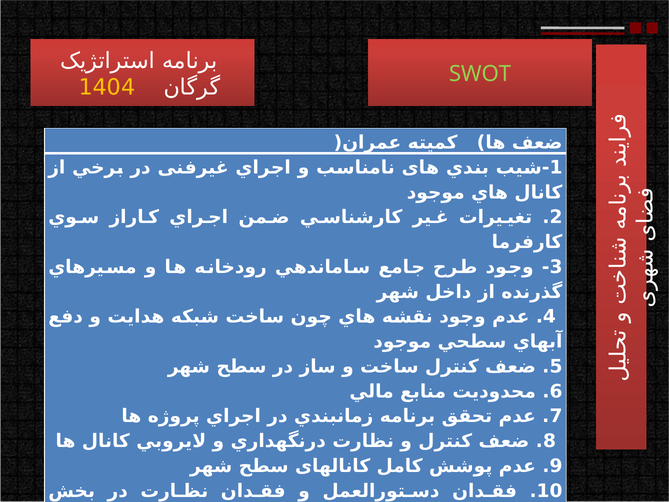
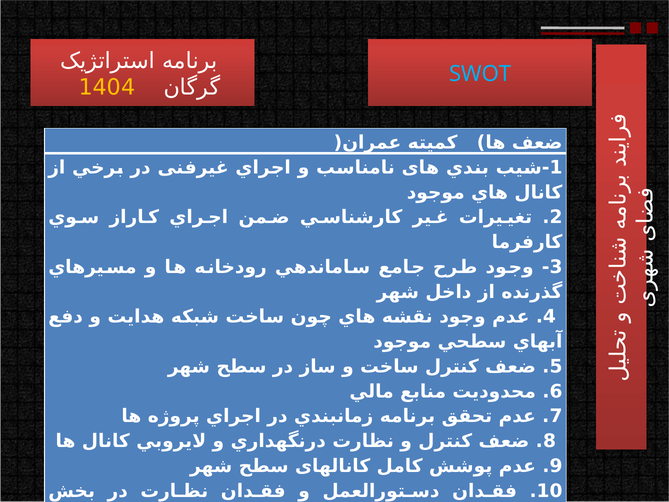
SWOT colour: light green -> light blue
